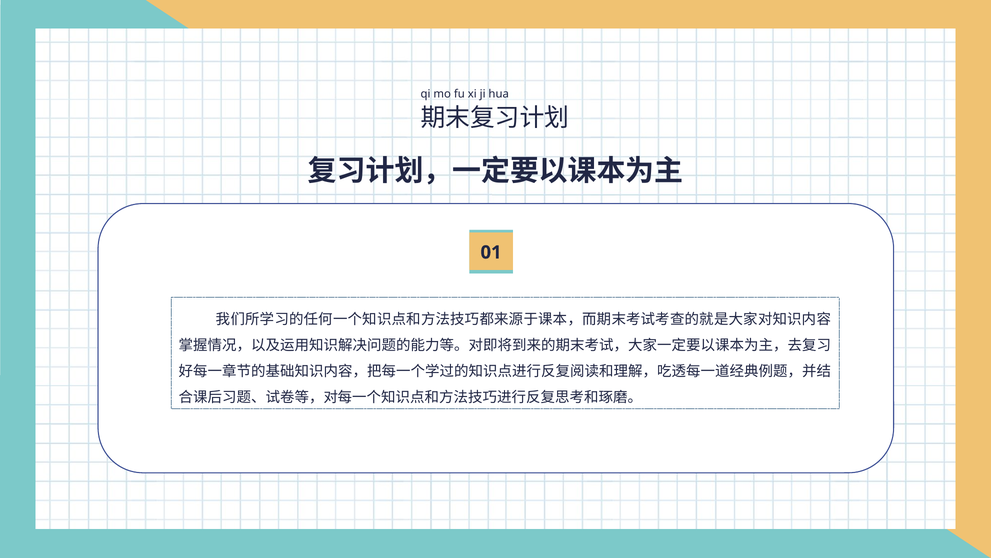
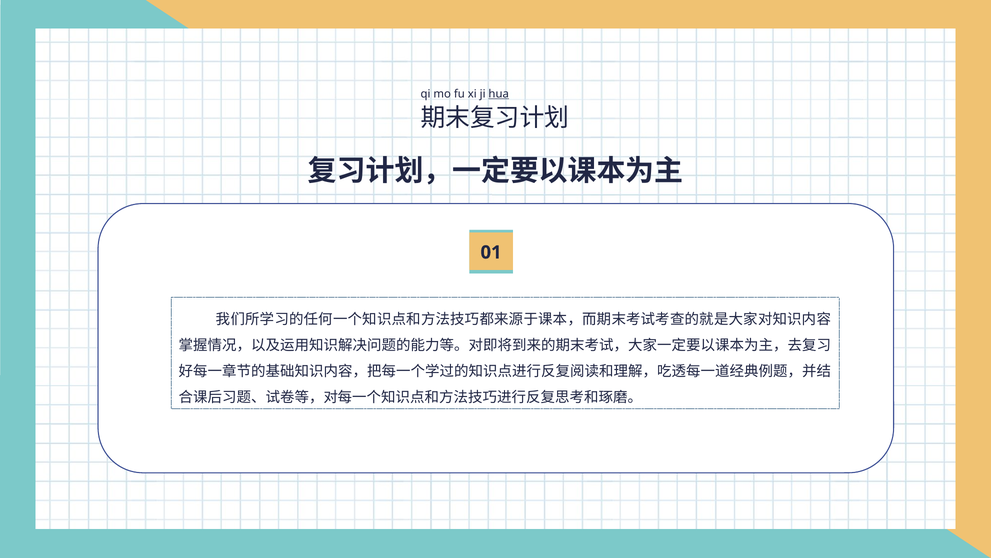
hua underline: none -> present
